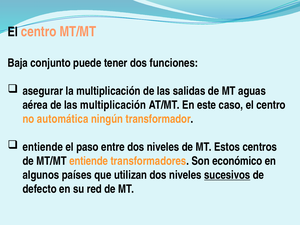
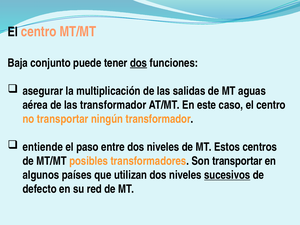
dos at (139, 63) underline: none -> present
las multiplicación: multiplicación -> transformador
no automática: automática -> transportar
MT/MT entiende: entiende -> posibles
Son económico: económico -> transportar
